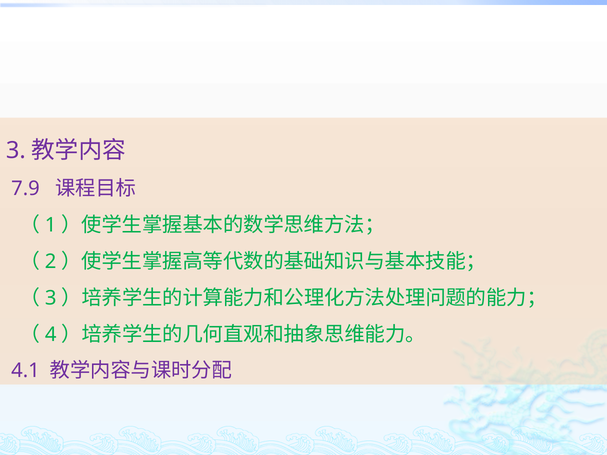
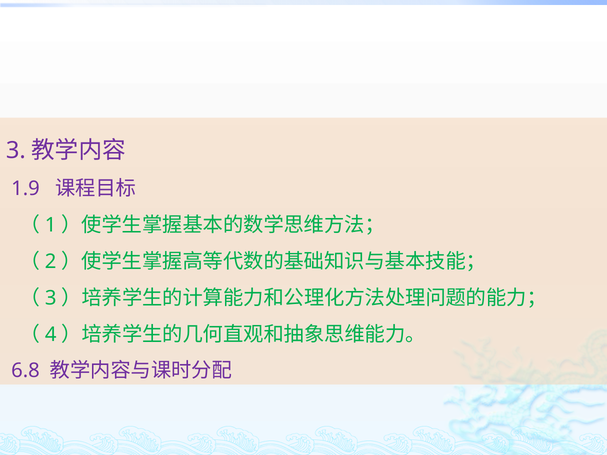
7.9: 7.9 -> 1.9
4.1: 4.1 -> 6.8
